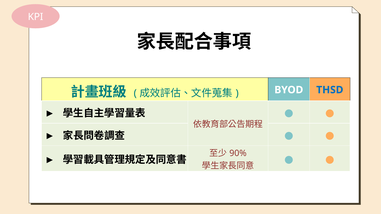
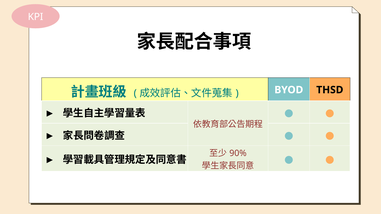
THSD colour: blue -> black
